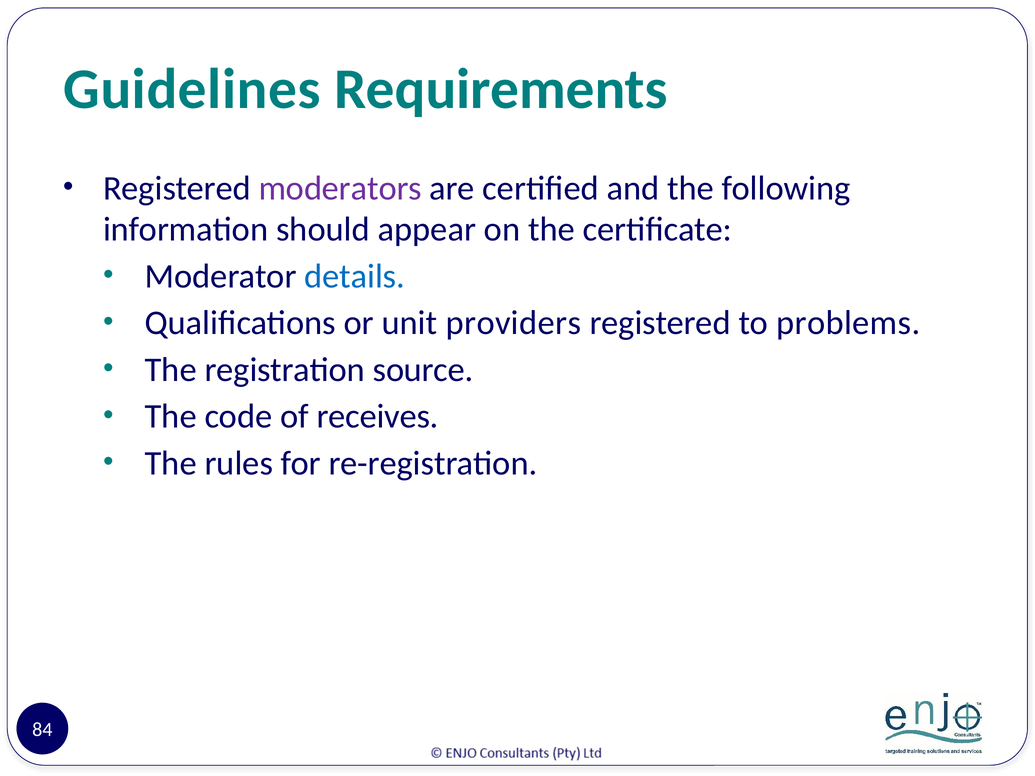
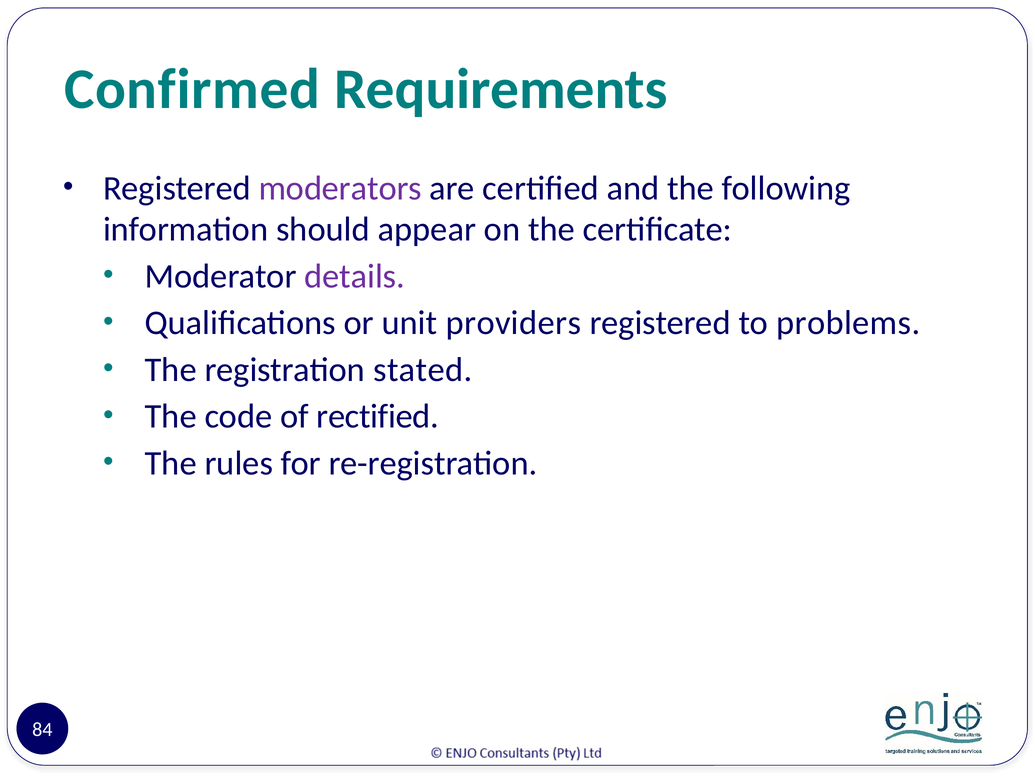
Guidelines: Guidelines -> Confirmed
details colour: blue -> purple
source: source -> stated
receives: receives -> rectified
